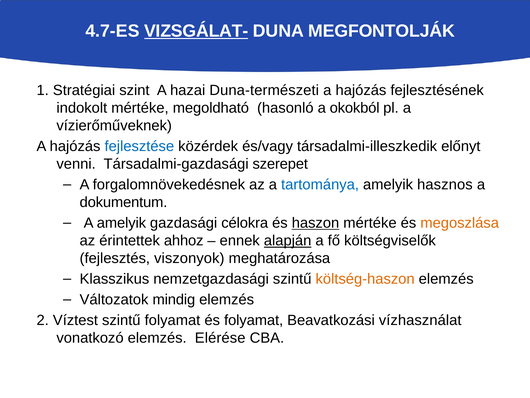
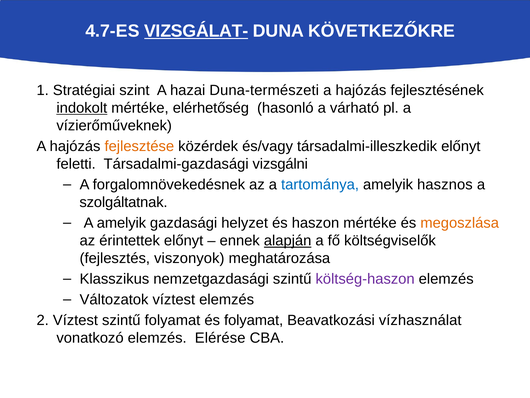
MEGFONTOLJÁK: MEGFONTOLJÁK -> KÖVETKEZŐKRE
indokolt underline: none -> present
megoldható: megoldható -> elérhetőség
okokból: okokból -> várható
fejlesztése colour: blue -> orange
venni: venni -> feletti
szerepet: szerepet -> vizsgálni
dokumentum: dokumentum -> szolgáltatnak
célokra: célokra -> helyzet
haszon underline: present -> none
érintettek ahhoz: ahhoz -> előnyt
költség-haszon colour: orange -> purple
Változatok mindig: mindig -> víztest
